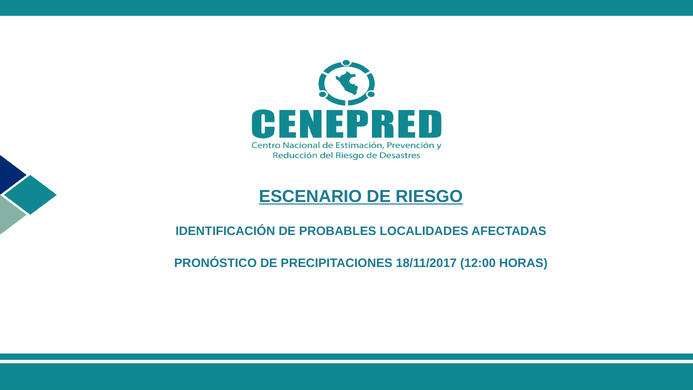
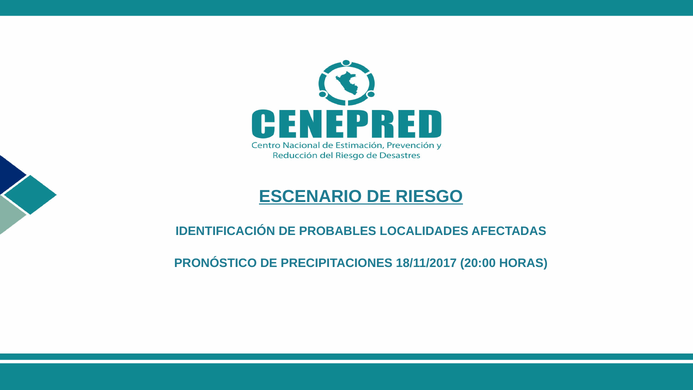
12:00: 12:00 -> 20:00
